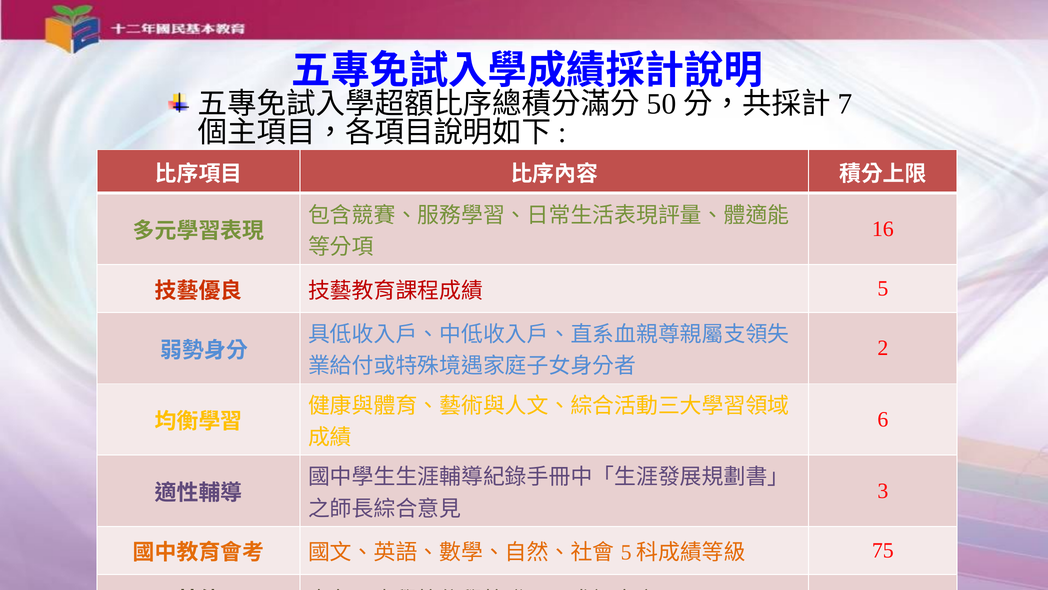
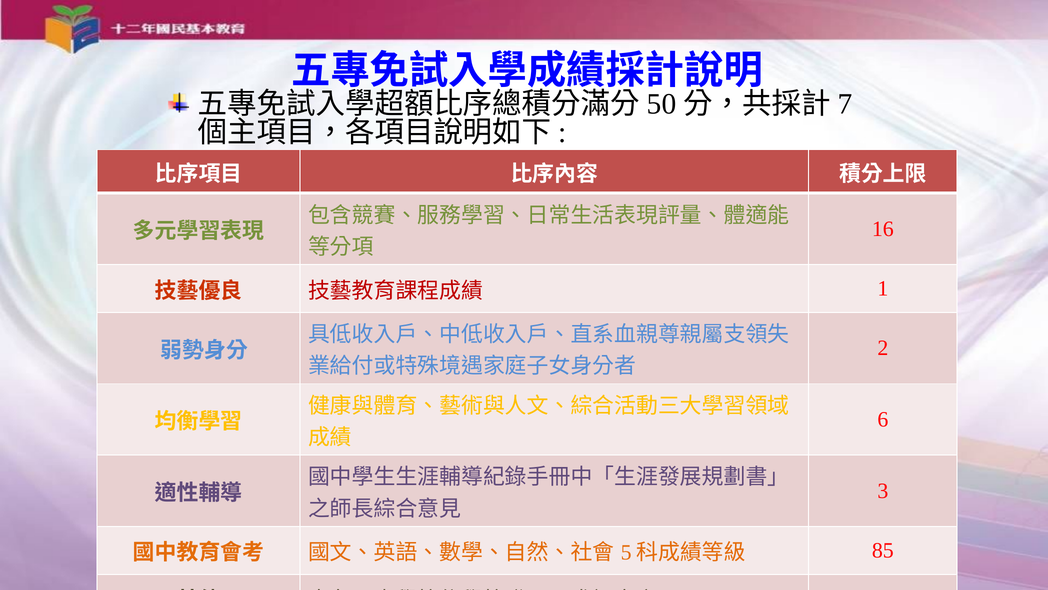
5 at (883, 288): 5 -> 1
75: 75 -> 85
